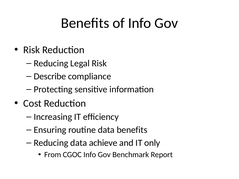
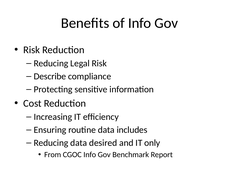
data benefits: benefits -> includes
achieve: achieve -> desired
